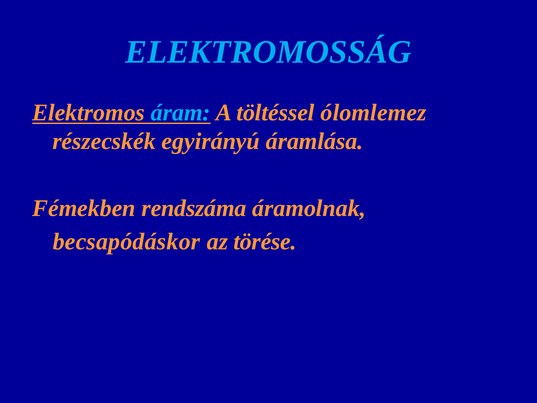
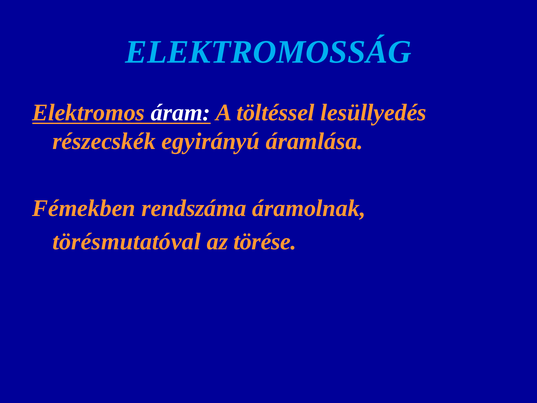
áram colour: light blue -> white
ólomlemez: ólomlemez -> lesüllyedés
becsapódáskor: becsapódáskor -> törésmutatóval
